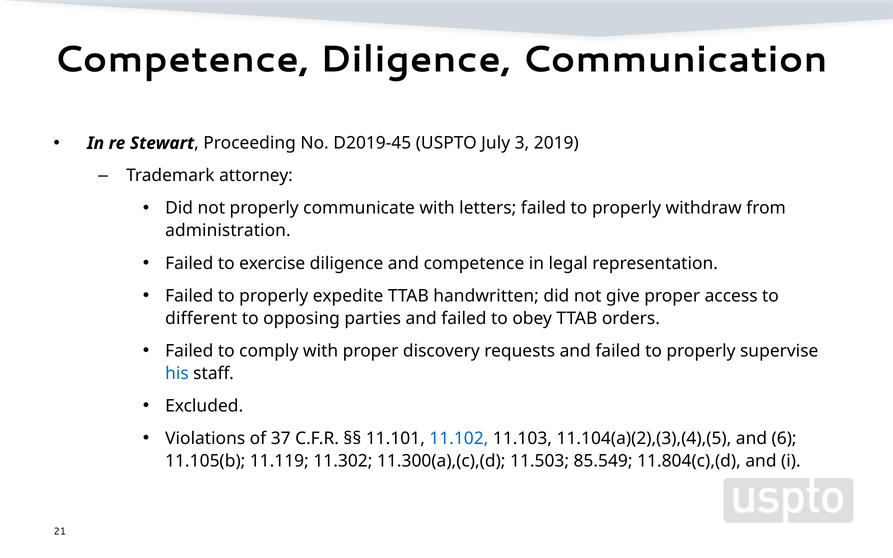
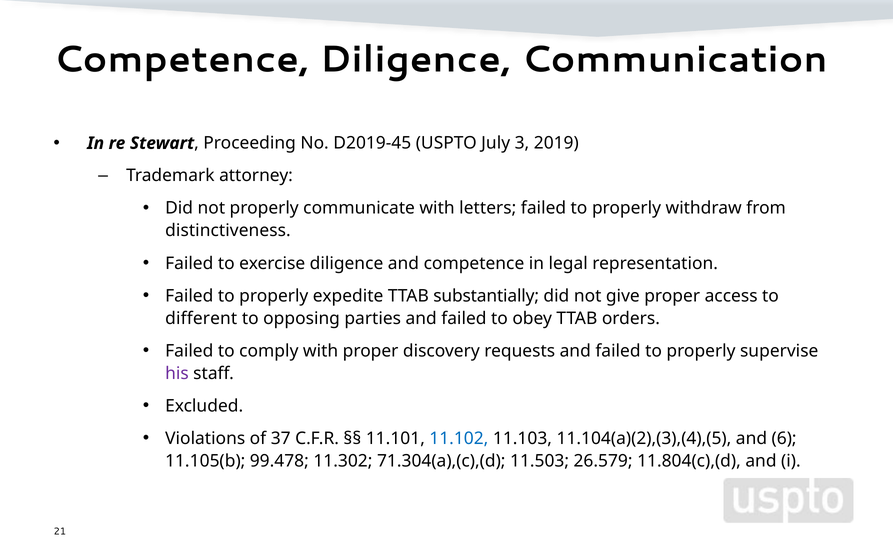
administration: administration -> distinctiveness
handwritten: handwritten -> substantially
his colour: blue -> purple
11.119: 11.119 -> 99.478
11.300(a),(c),(d: 11.300(a),(c),(d -> 71.304(a),(c),(d
85.549: 85.549 -> 26.579
